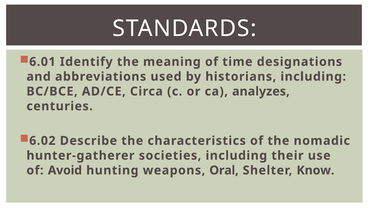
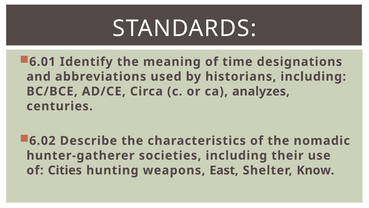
Avoid: Avoid -> Cities
Oral: Oral -> East
